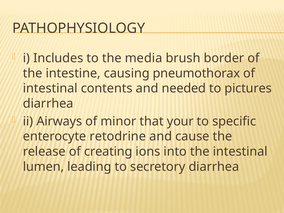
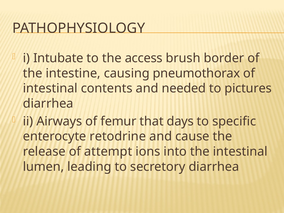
Includes: Includes -> Intubate
media: media -> access
minor: minor -> femur
your: your -> days
creating: creating -> attempt
